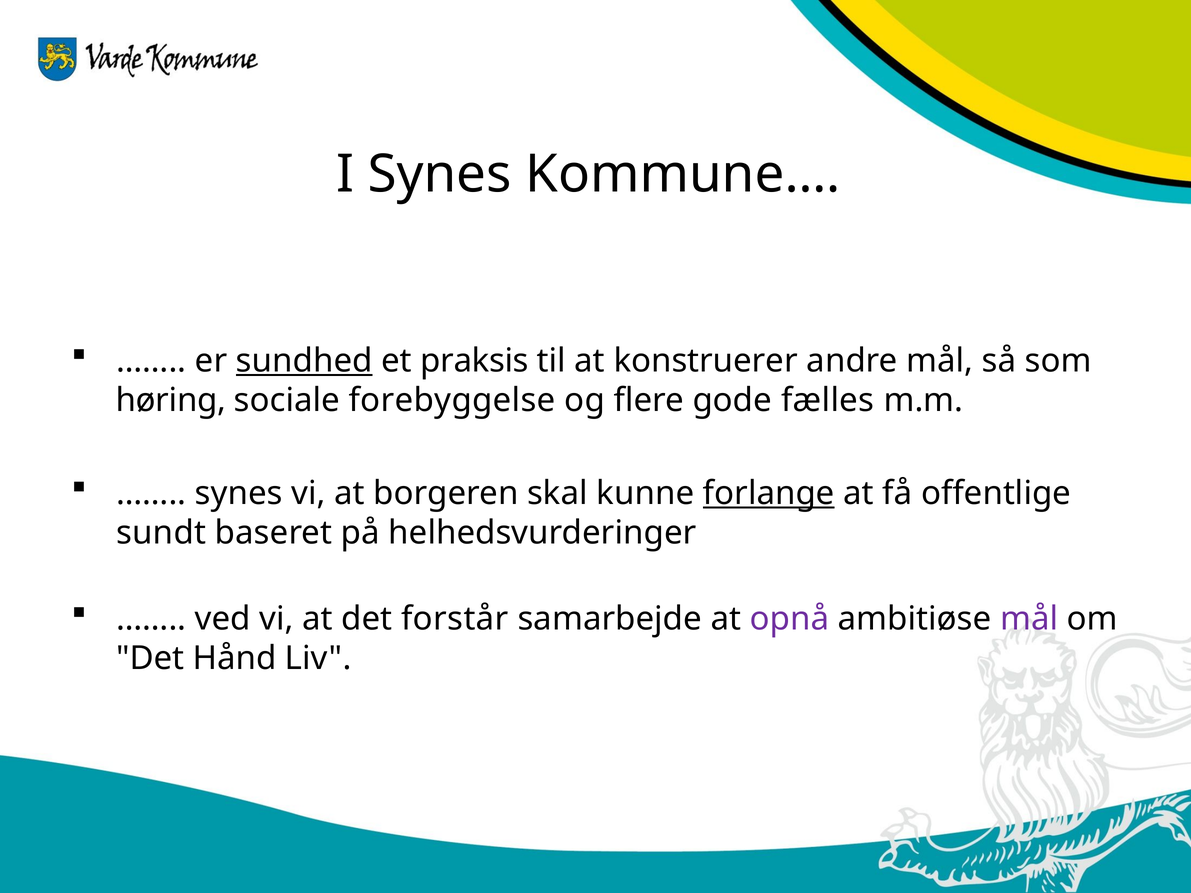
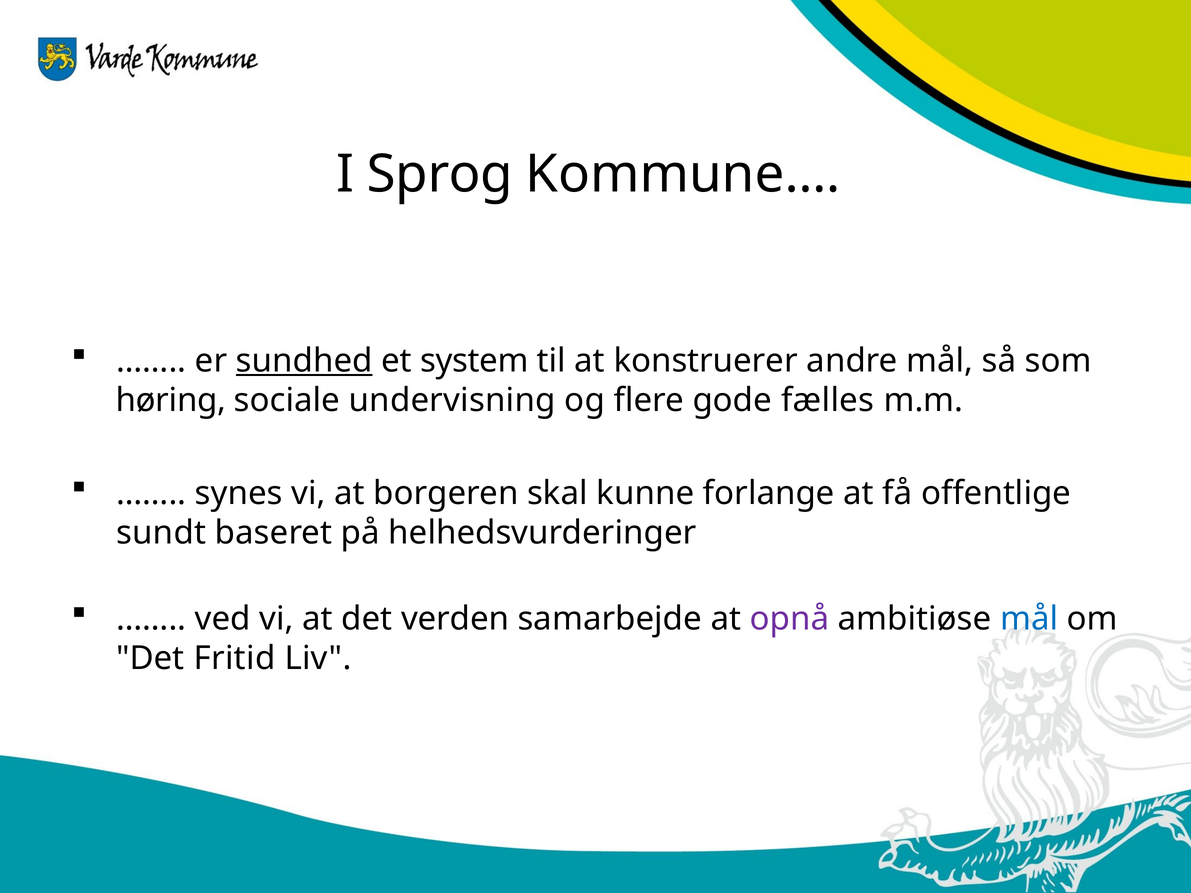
I Synes: Synes -> Sprog
praksis: praksis -> system
forebyggelse: forebyggelse -> undervisning
forlange underline: present -> none
forstår: forstår -> verden
mål at (1029, 619) colour: purple -> blue
Hånd: Hånd -> Fritid
